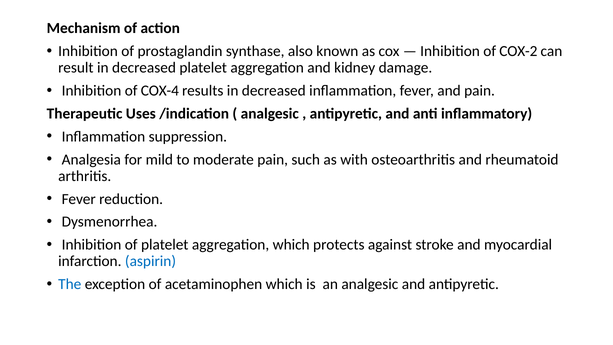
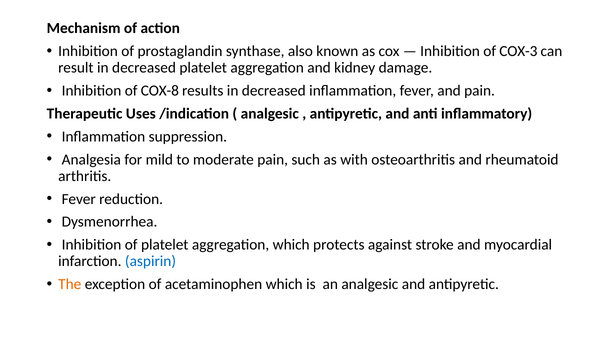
COX-2: COX-2 -> COX-3
COX-4: COX-4 -> COX-8
The colour: blue -> orange
